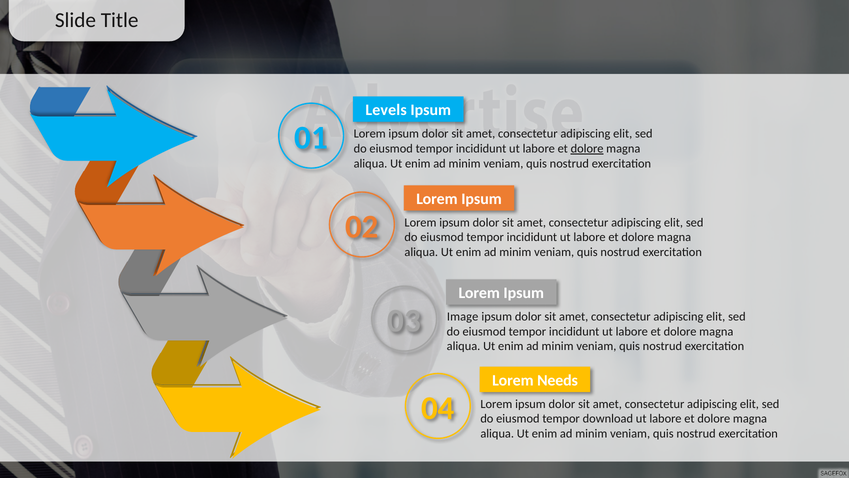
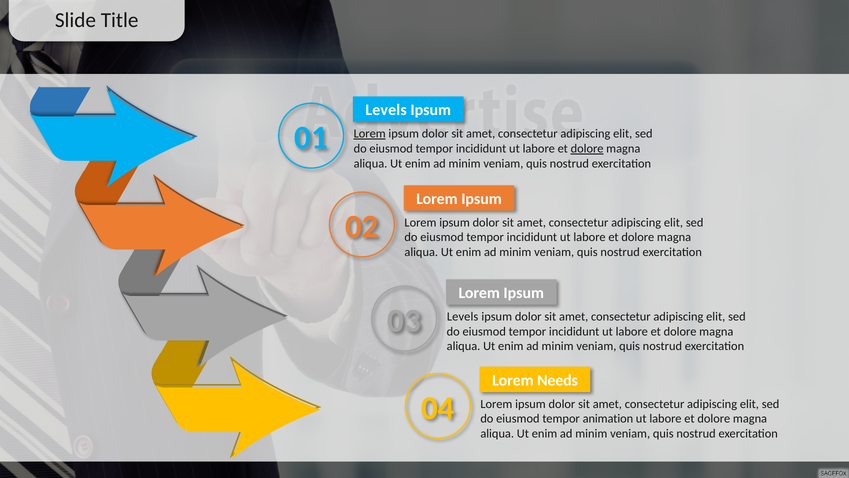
Lorem at (370, 134) underline: none -> present
03 Image: Image -> Levels
download: download -> animation
